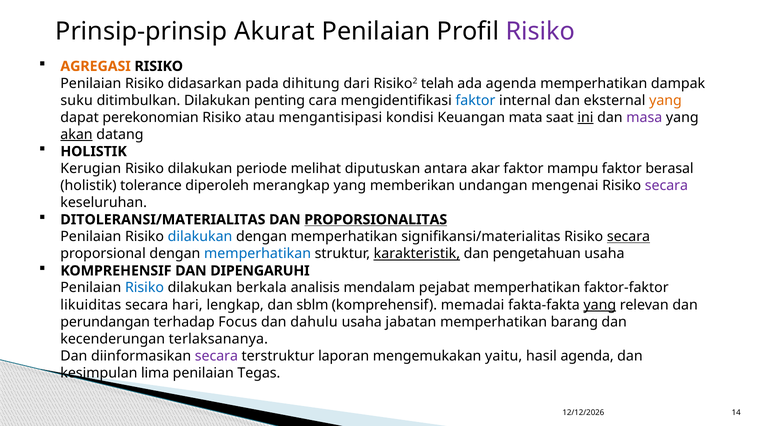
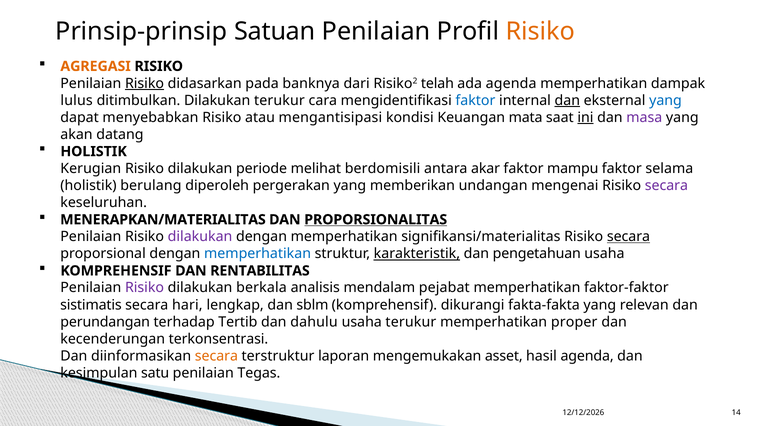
Akurat: Akurat -> Satuan
Risiko at (540, 32) colour: purple -> orange
Risiko at (145, 83) underline: none -> present
dihitung: dihitung -> banknya
suku: suku -> lulus
Dilakukan penting: penting -> terukur
dan at (567, 100) underline: none -> present
yang at (665, 100) colour: orange -> blue
perekonomian: perekonomian -> menyebabkan
akan underline: present -> none
diputuskan: diputuskan -> berdomisili
berasal: berasal -> selama
tolerance: tolerance -> berulang
merangkap: merangkap -> pergerakan
DITOLERANSI/MATERIALITAS: DITOLERANSI/MATERIALITAS -> MENERAPKAN/MATERIALITAS
dilakukan at (200, 237) colour: blue -> purple
DIPENGARUHI: DIPENGARUHI -> RENTABILITAS
Risiko at (145, 288) colour: blue -> purple
likuiditas: likuiditas -> sistimatis
memadai: memadai -> dikurangi
yang at (600, 305) underline: present -> none
Focus: Focus -> Tertib
usaha jabatan: jabatan -> terukur
barang: barang -> proper
terlaksananya: terlaksananya -> terkonsentrasi
secara at (216, 356) colour: purple -> orange
yaitu: yaitu -> asset
lima: lima -> satu
